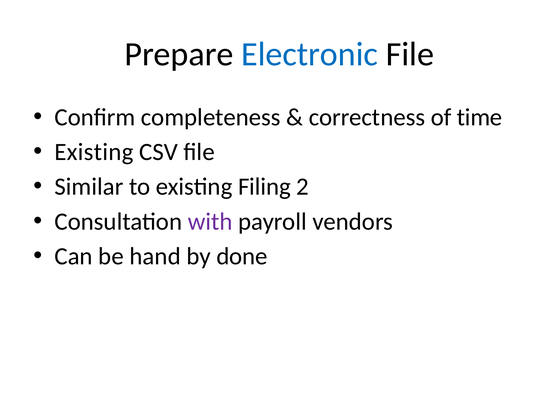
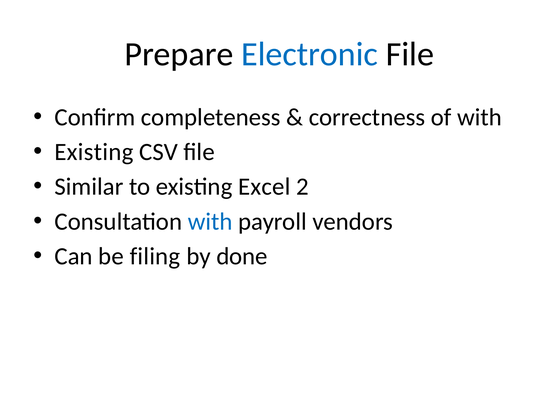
of time: time -> with
Filing: Filing -> Excel
with at (210, 222) colour: purple -> blue
hand: hand -> filing
